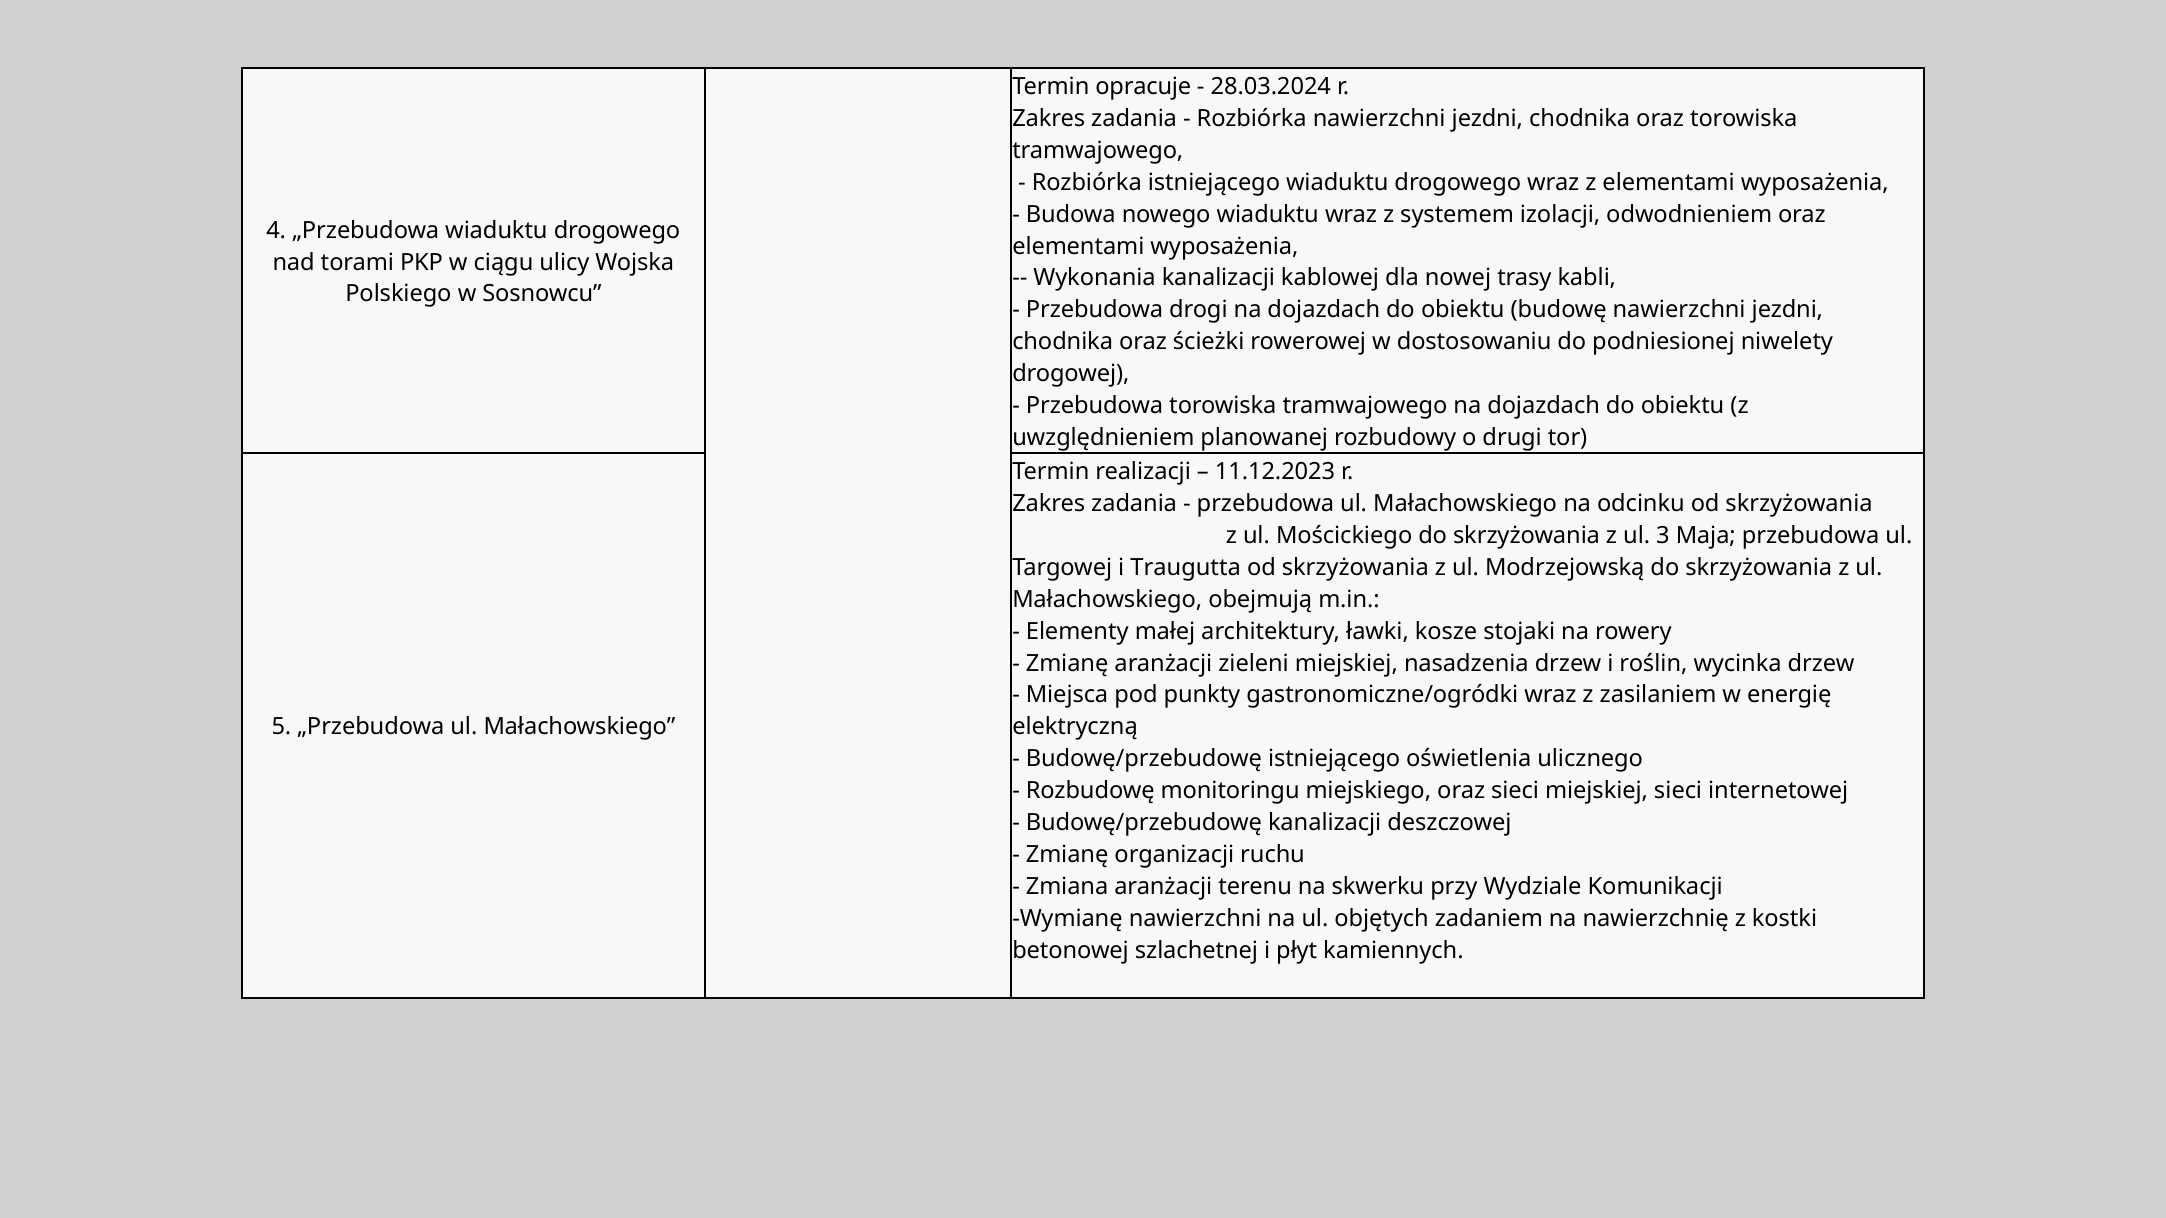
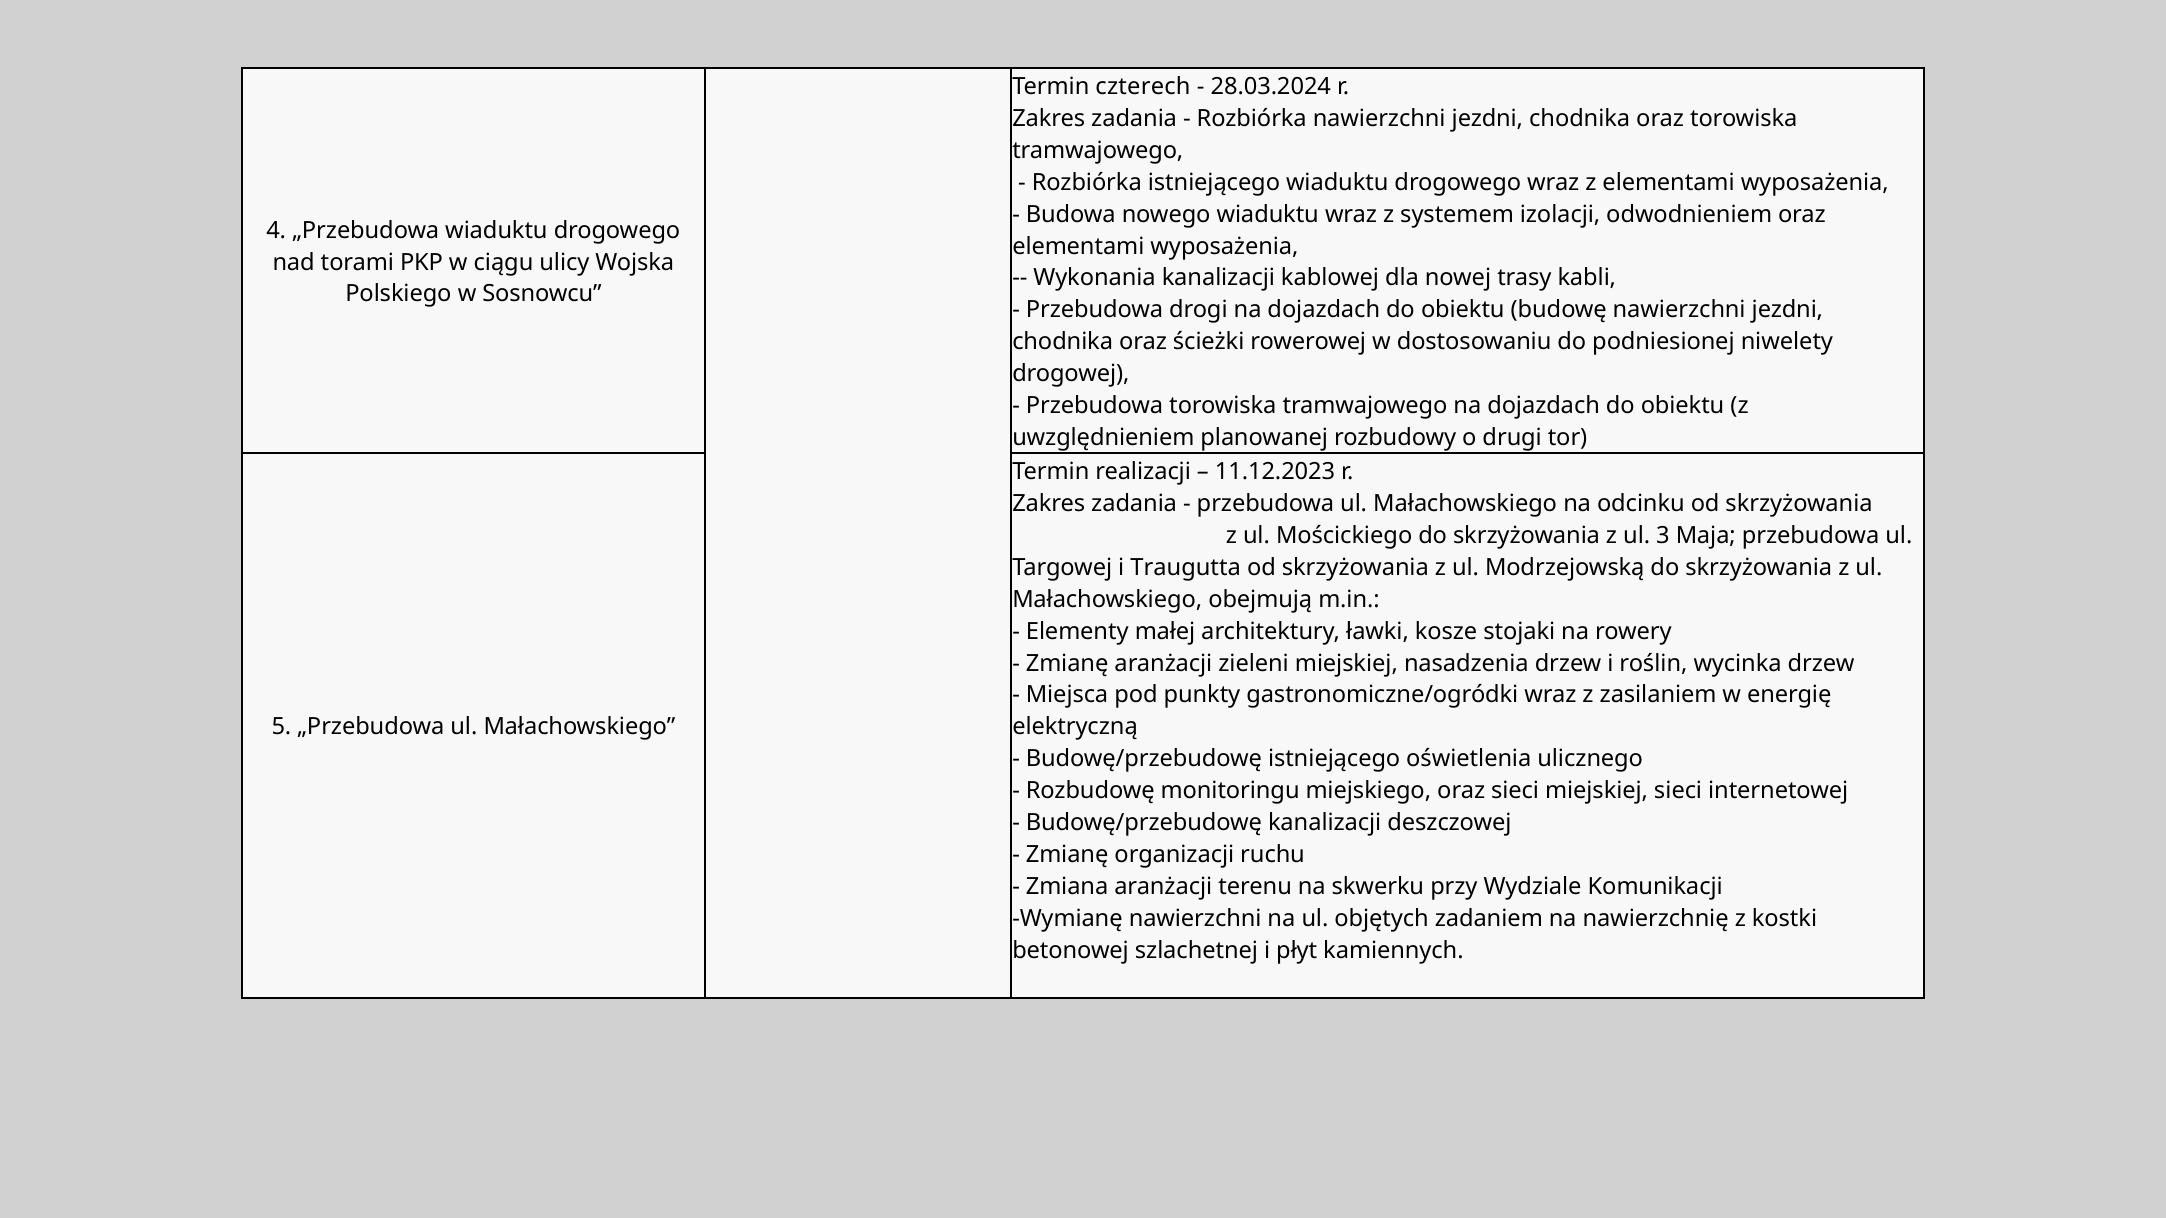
opracuje: opracuje -> czterech
